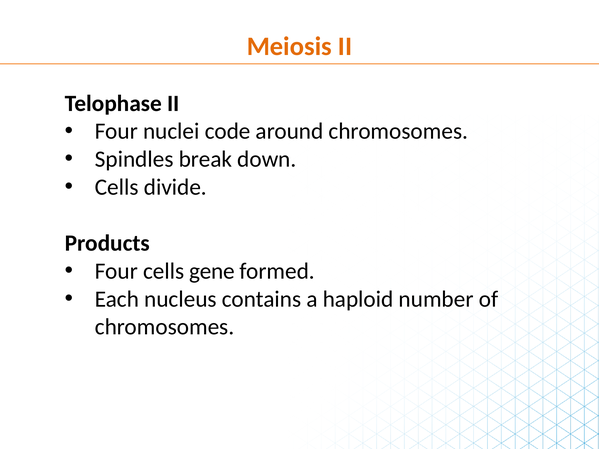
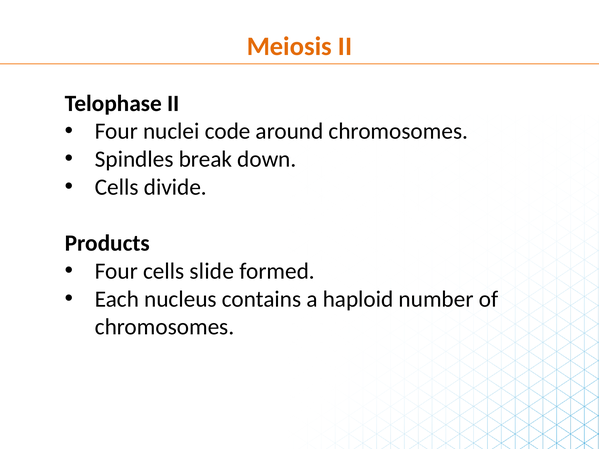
gene: gene -> slide
